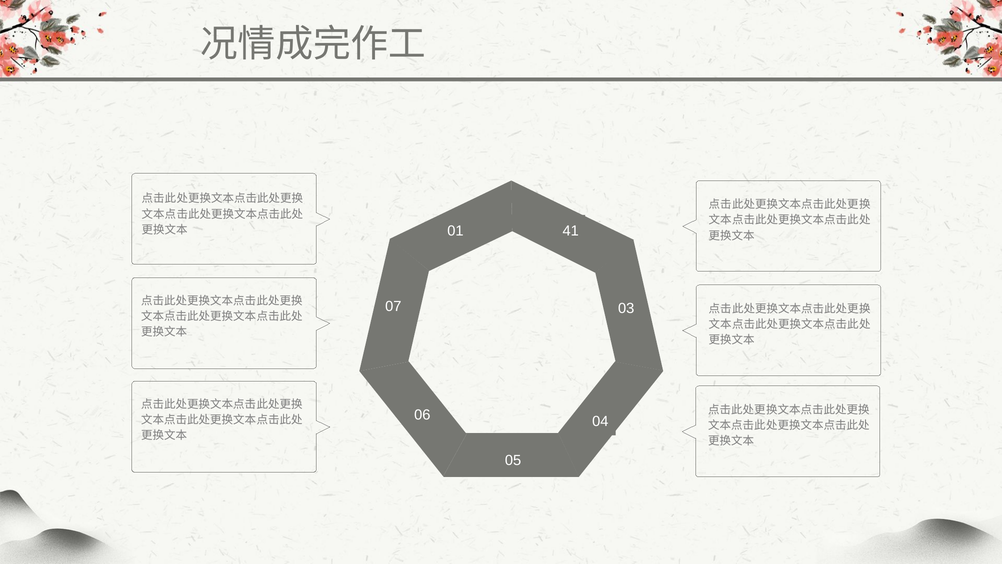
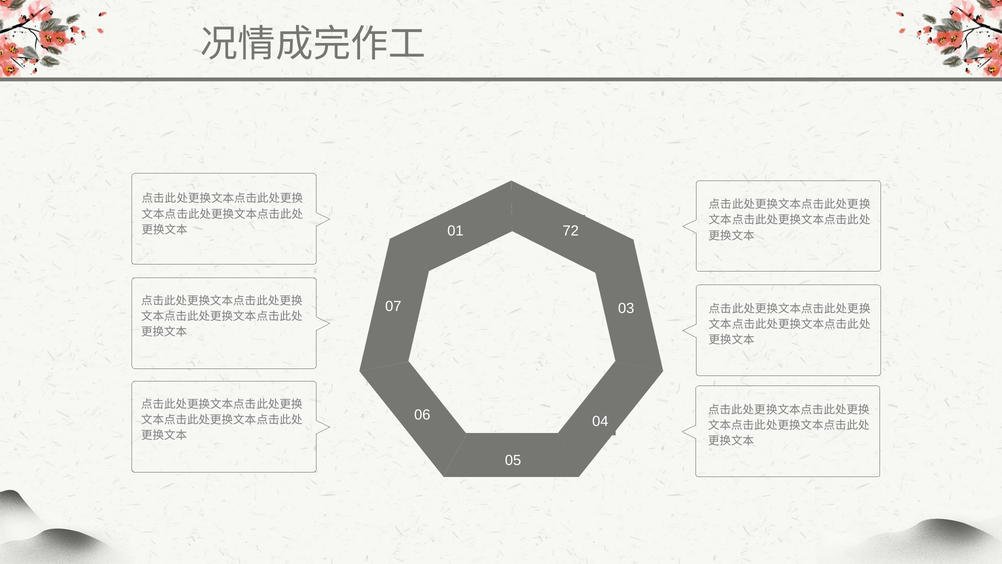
41: 41 -> 72
